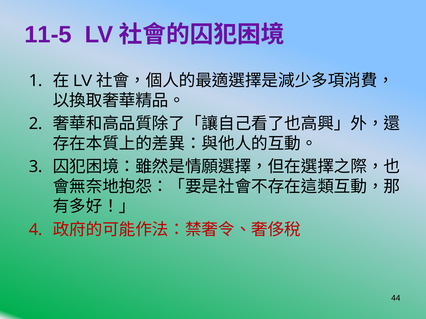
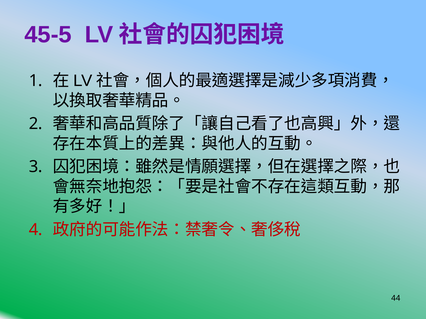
11-5: 11-5 -> 45-5
